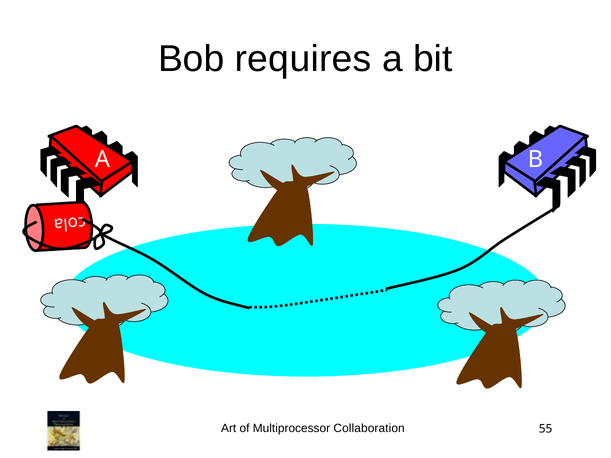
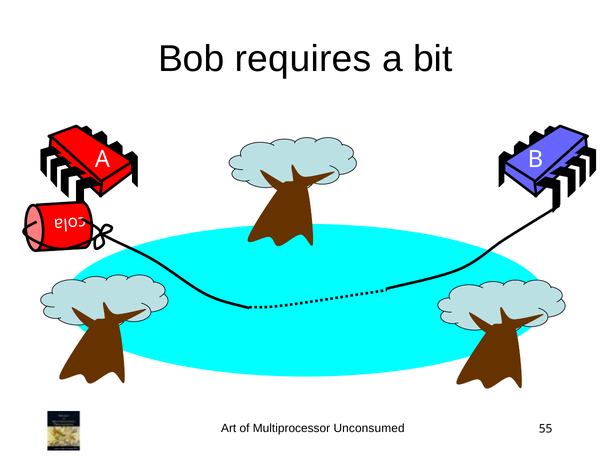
Collaboration: Collaboration -> Unconsumed
